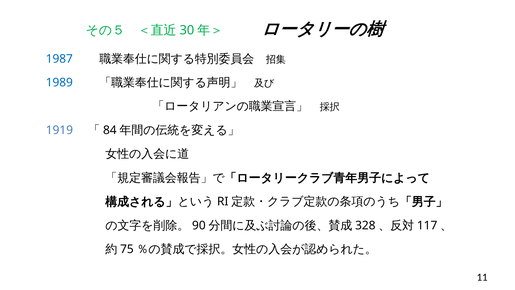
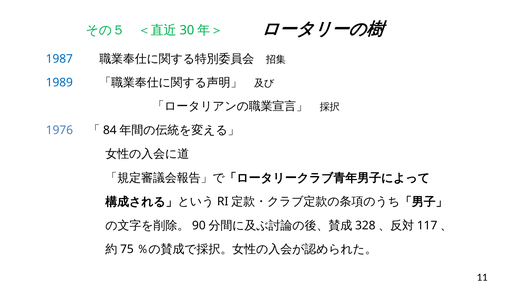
1919: 1919 -> 1976
